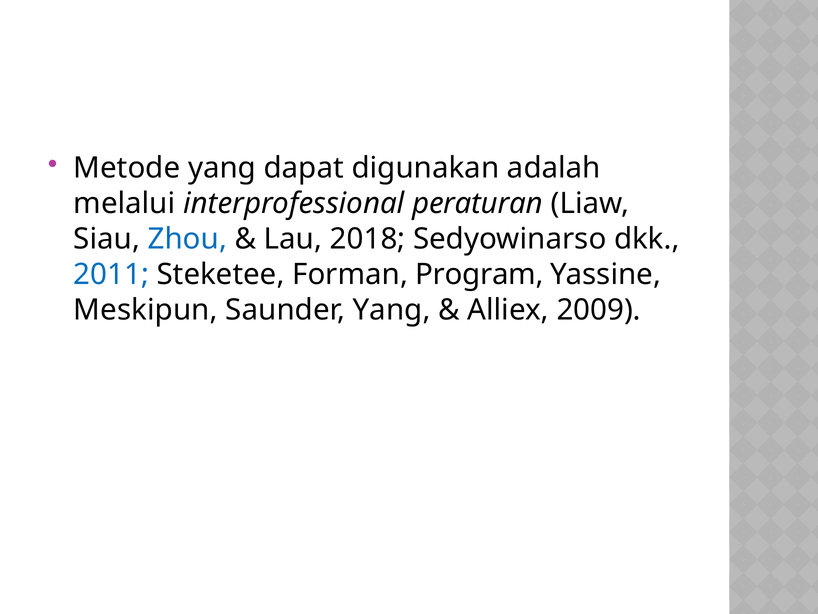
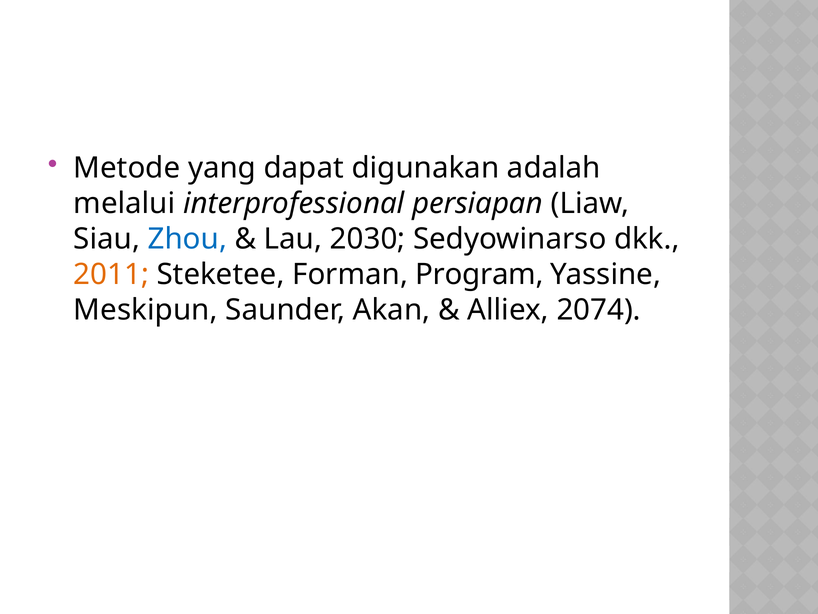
peraturan: peraturan -> persiapan
2018: 2018 -> 2030
2011 colour: blue -> orange
Saunder Yang: Yang -> Akan
2009: 2009 -> 2074
